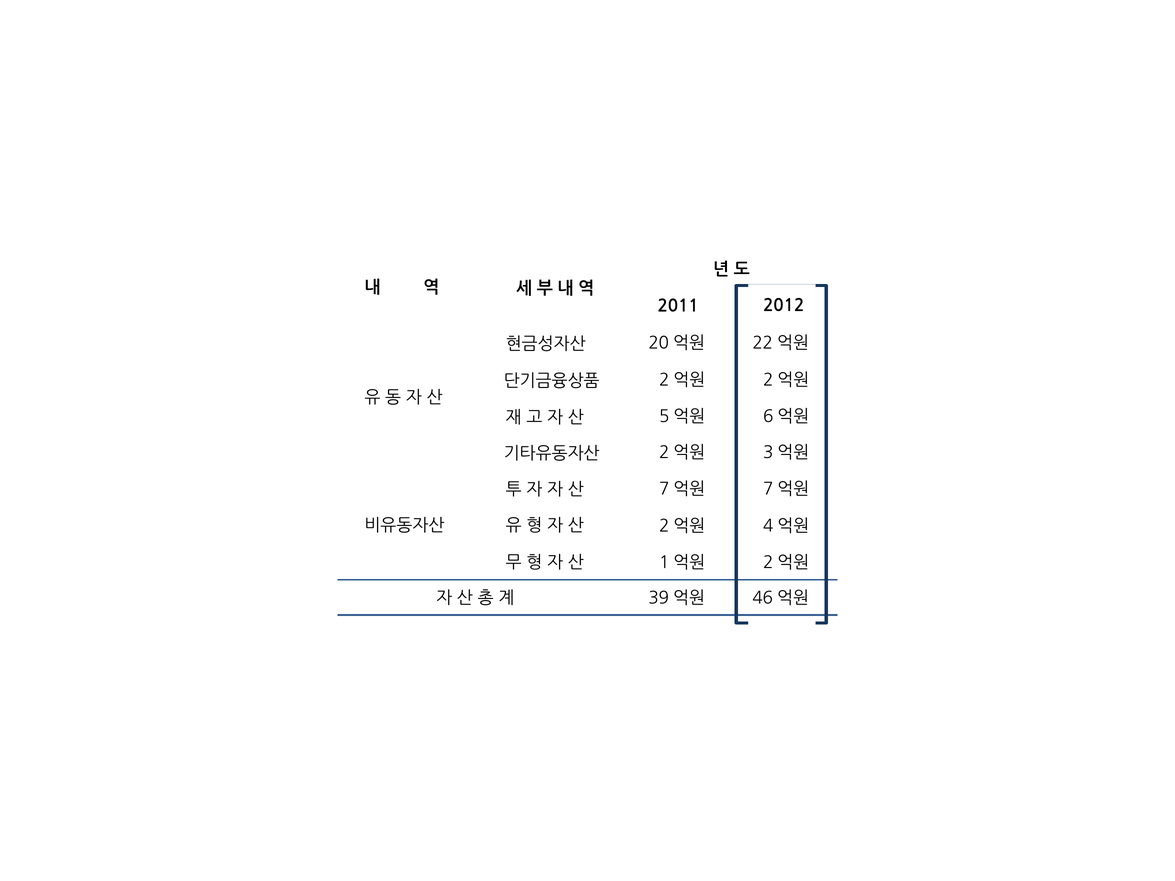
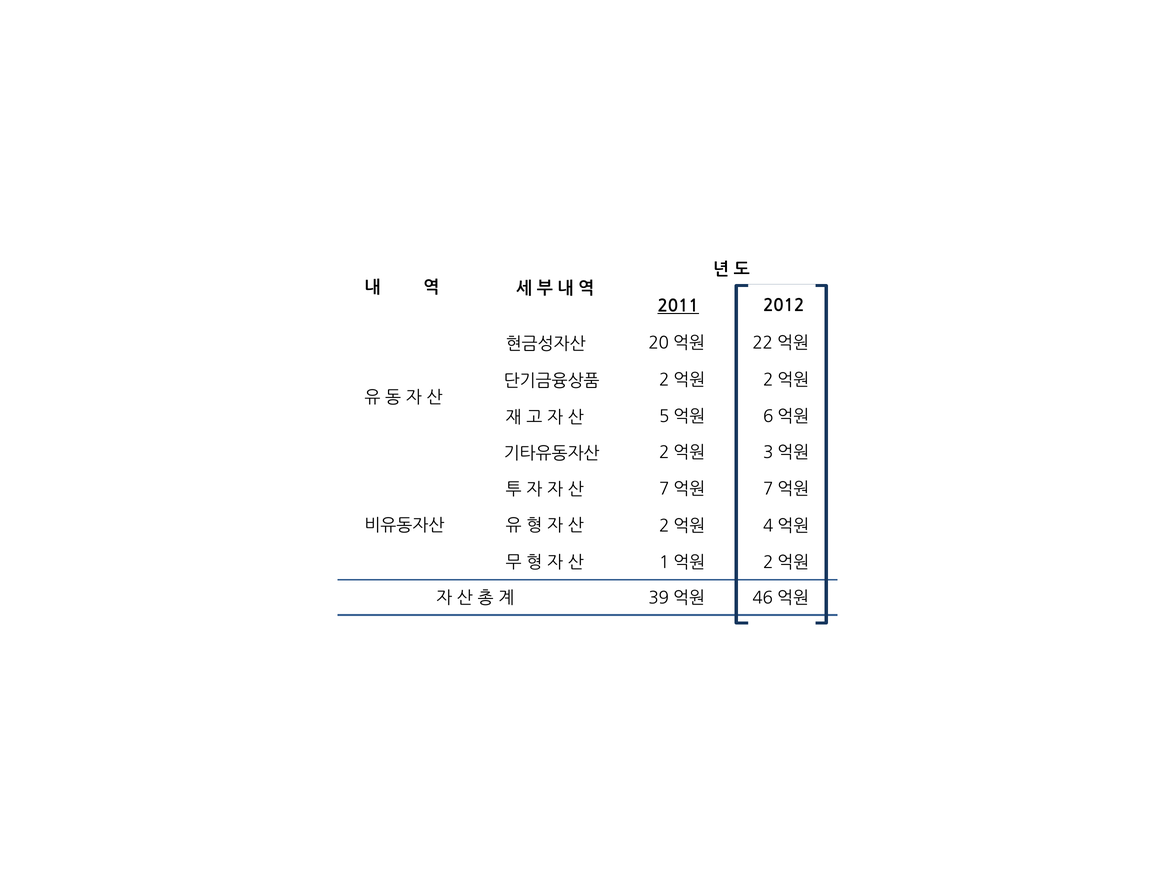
2011 underline: none -> present
